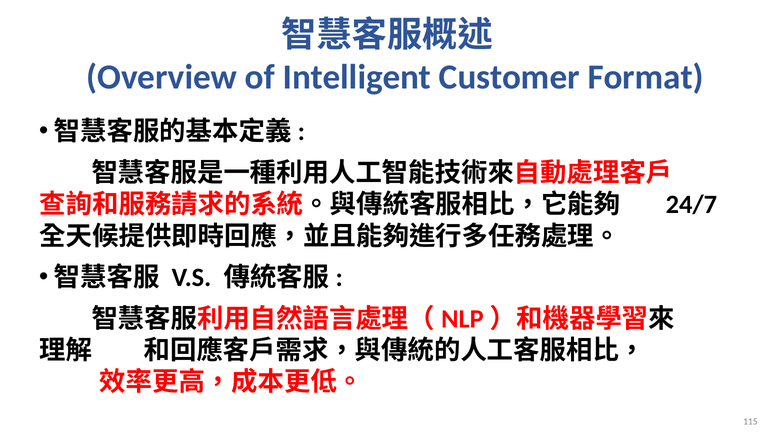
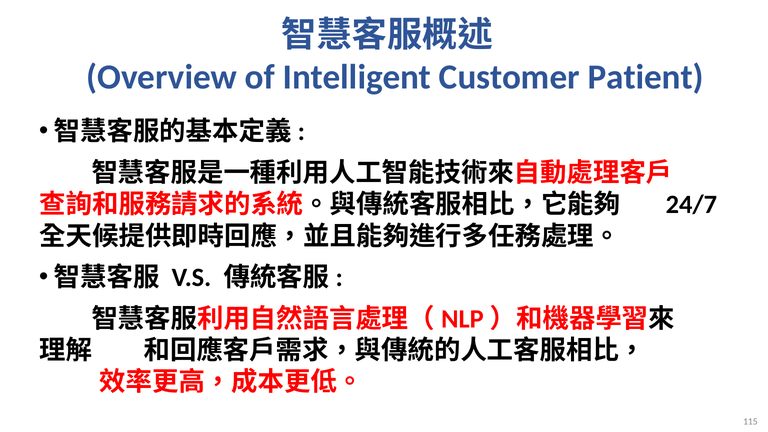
Format: Format -> Patient
